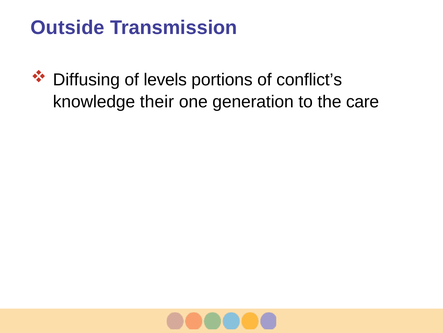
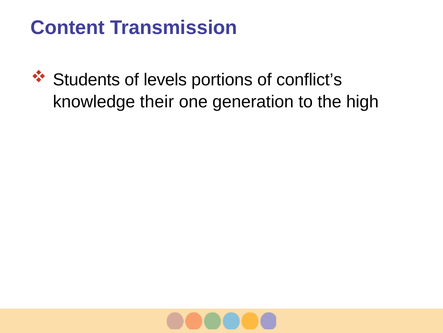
Outside: Outside -> Content
Diffusing: Diffusing -> Students
care: care -> high
